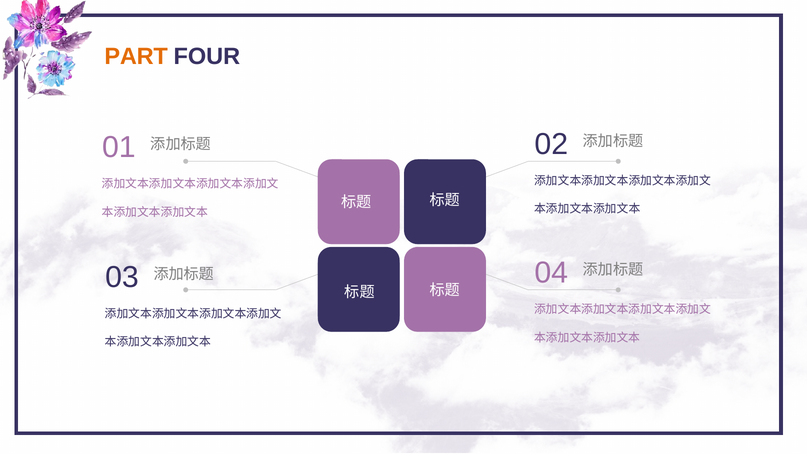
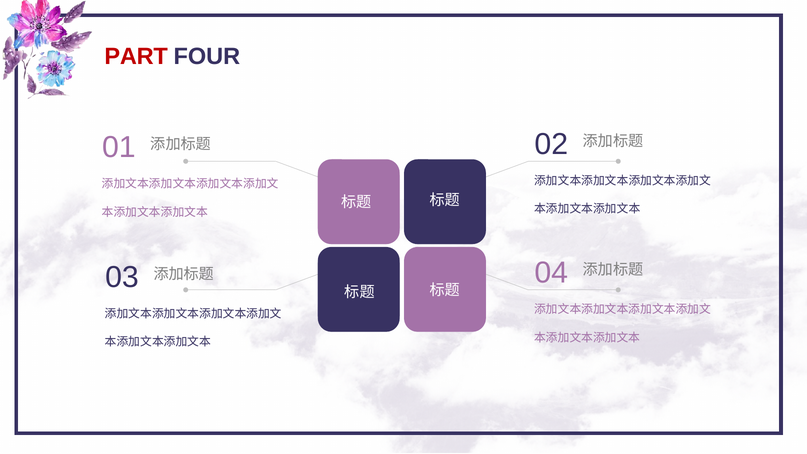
PART colour: orange -> red
